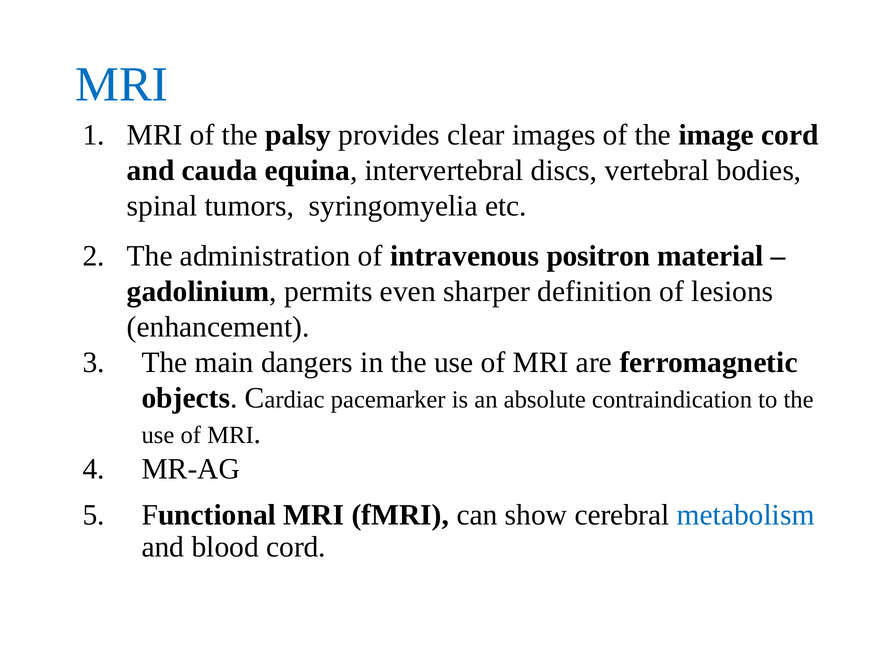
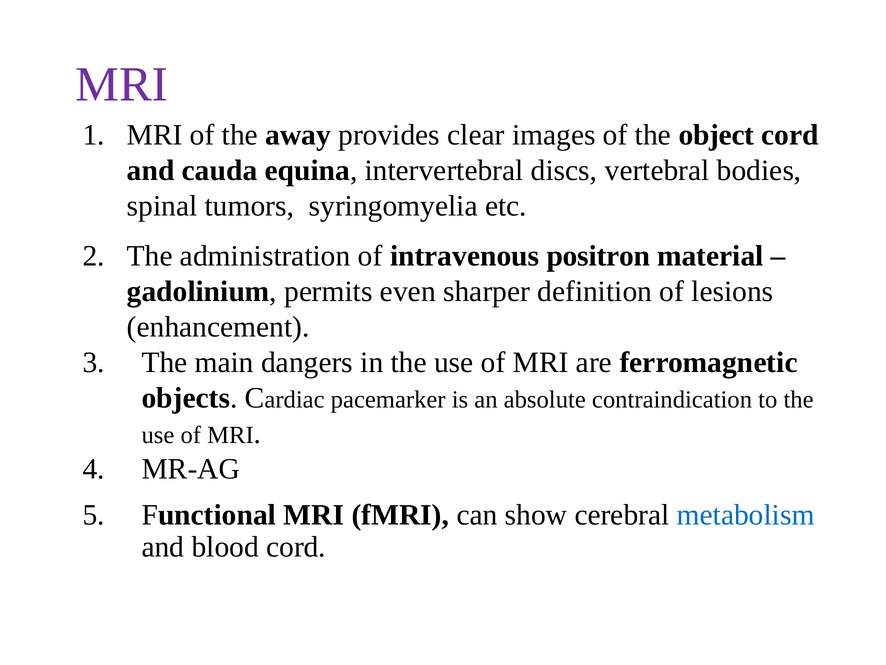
MRI at (122, 85) colour: blue -> purple
palsy: palsy -> away
image: image -> object
